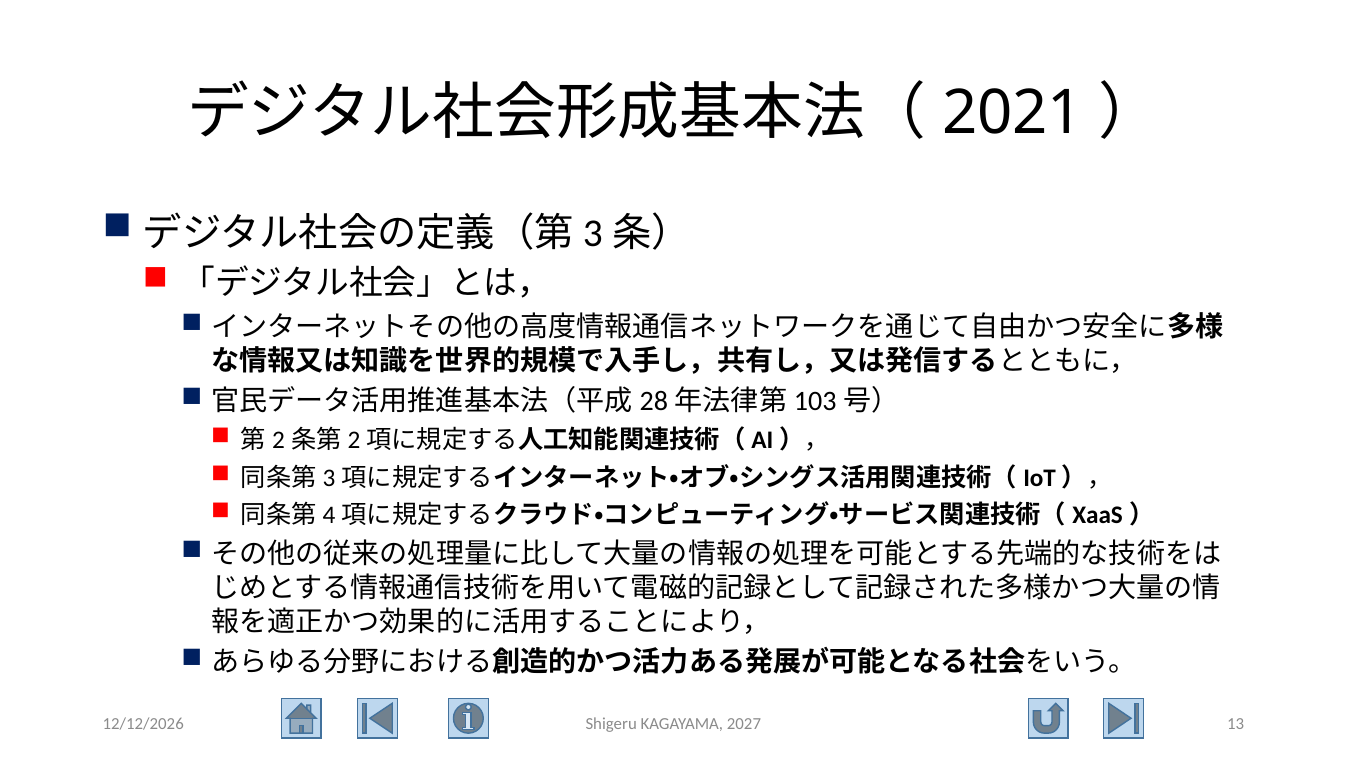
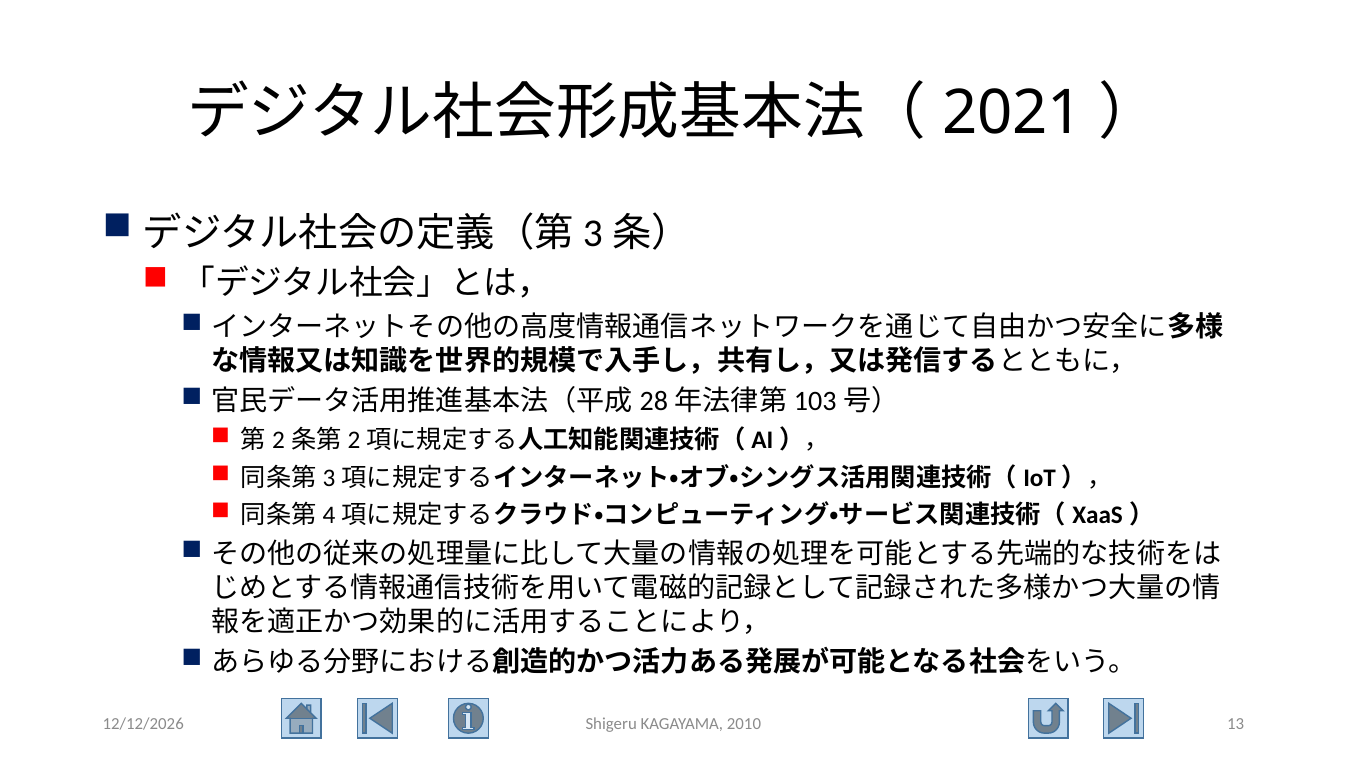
2027: 2027 -> 2010
